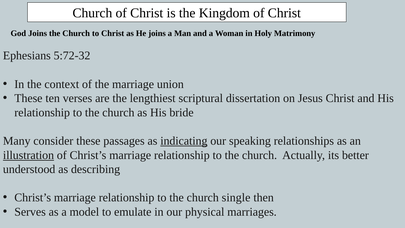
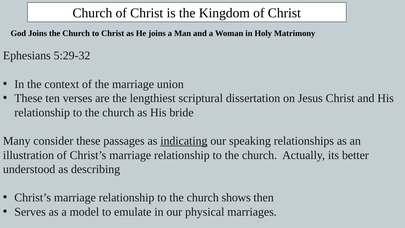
5:72-32: 5:72-32 -> 5:29-32
illustration underline: present -> none
single: single -> shows
